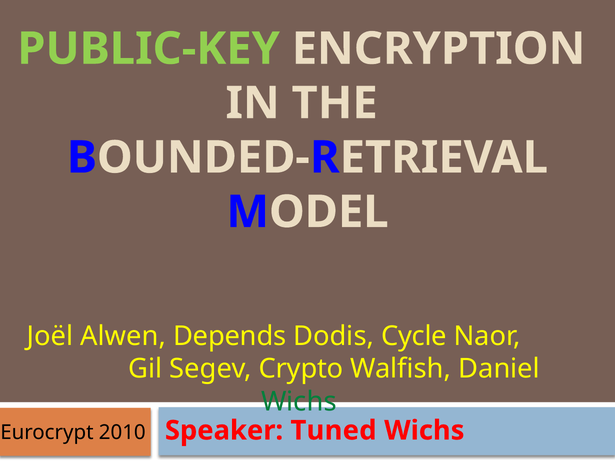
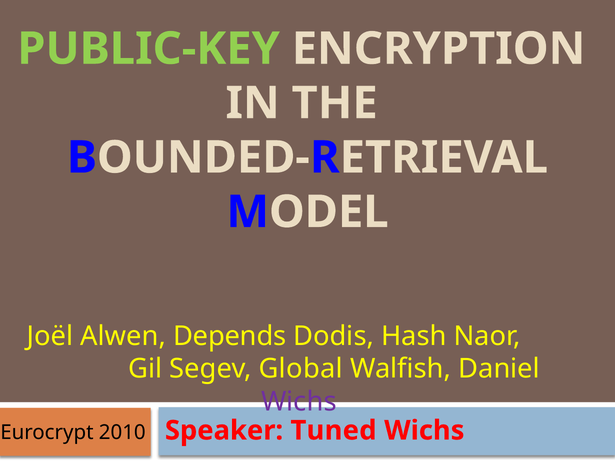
Cycle: Cycle -> Hash
Crypto: Crypto -> Global
Wichs at (299, 401) colour: green -> purple
